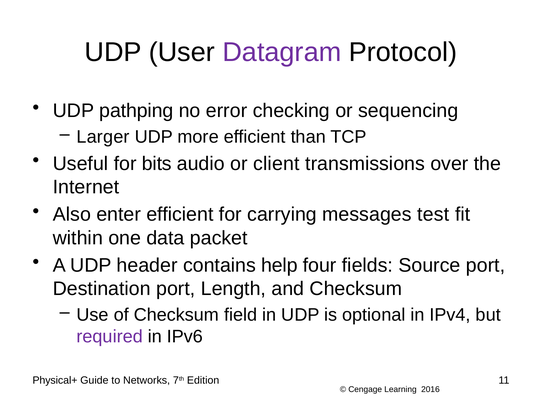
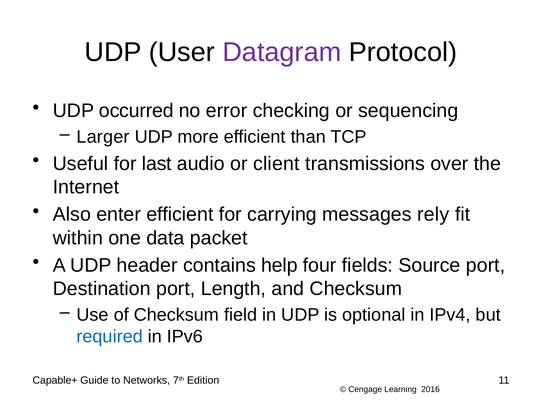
pathping: pathping -> occurred
bits: bits -> last
test: test -> rely
required colour: purple -> blue
Physical+: Physical+ -> Capable+
